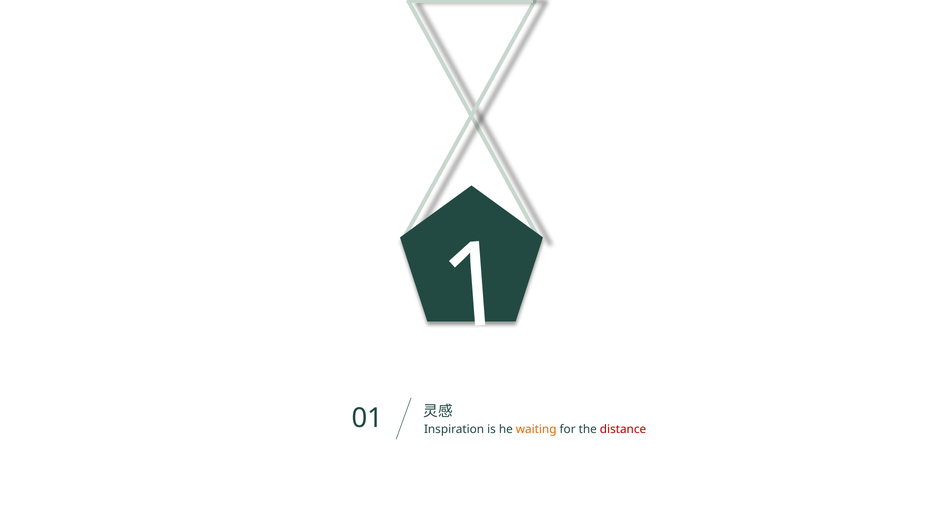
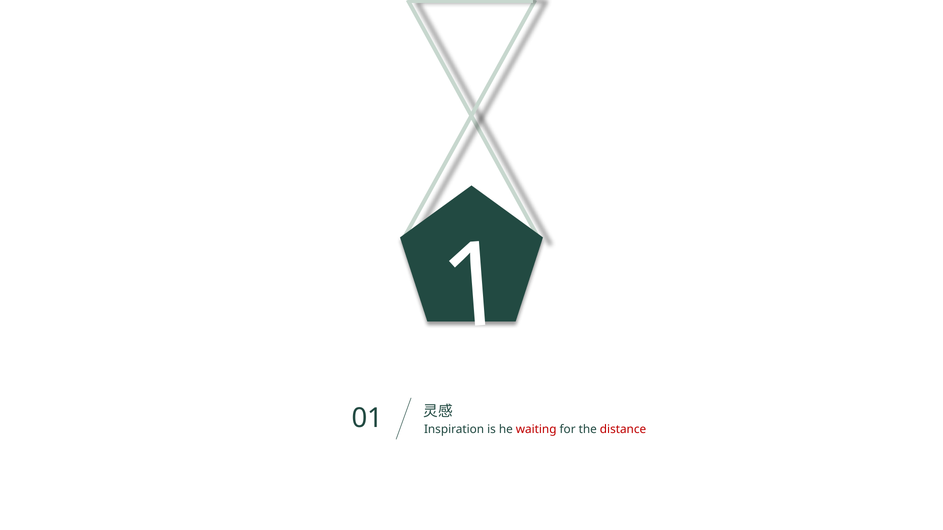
waiting colour: orange -> red
